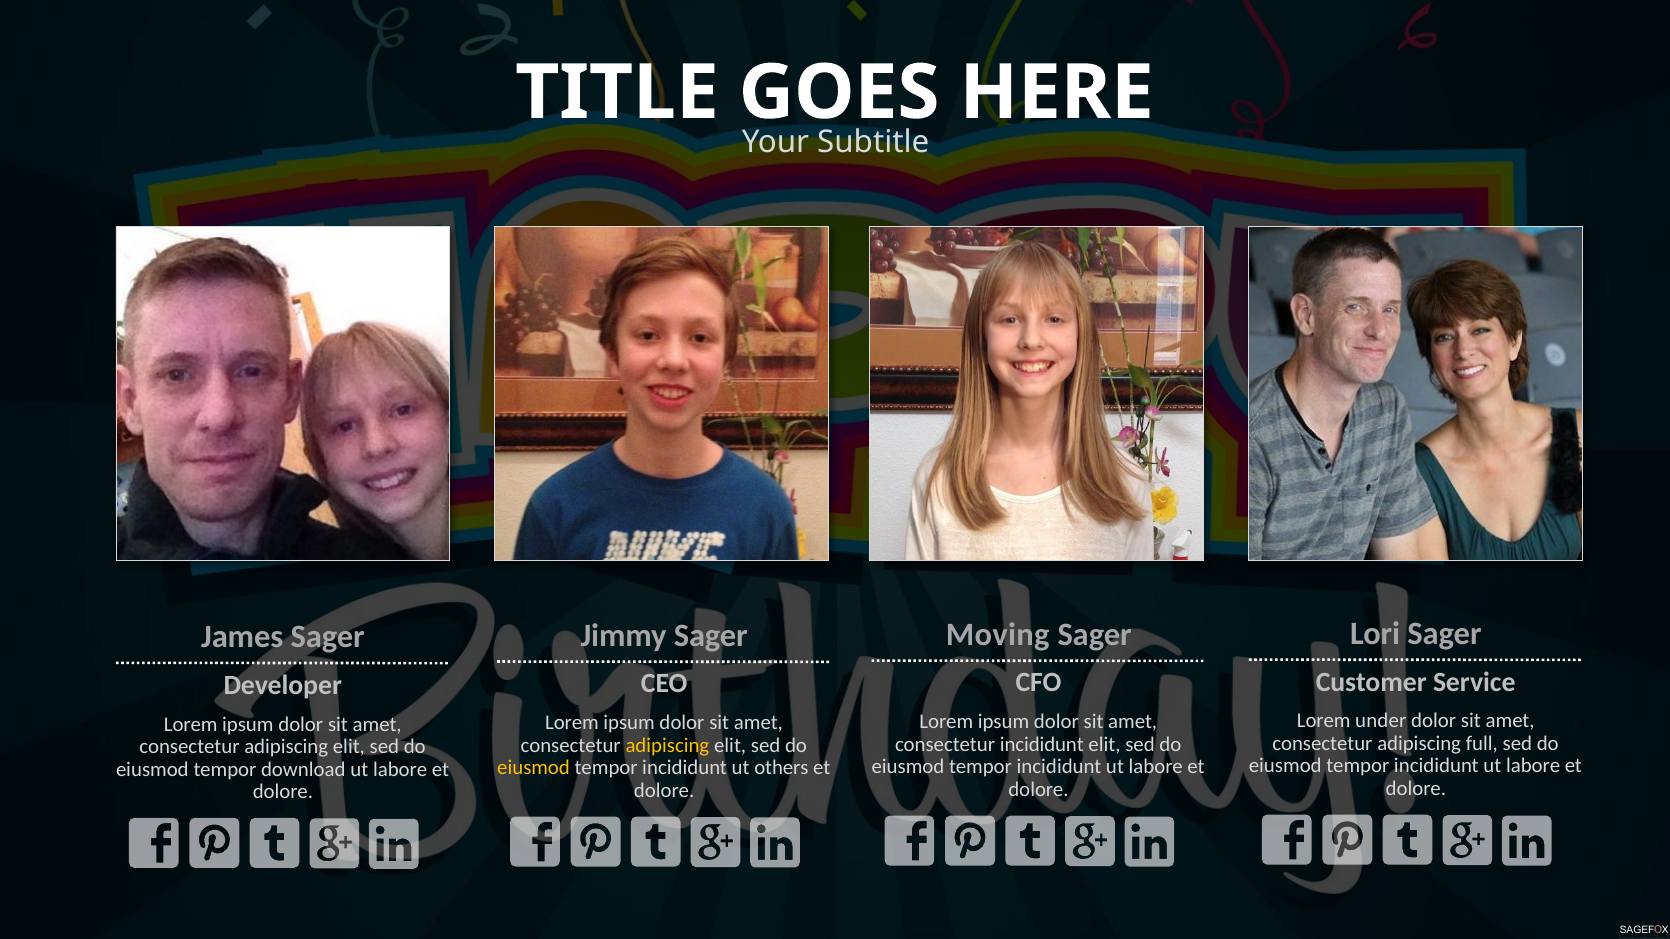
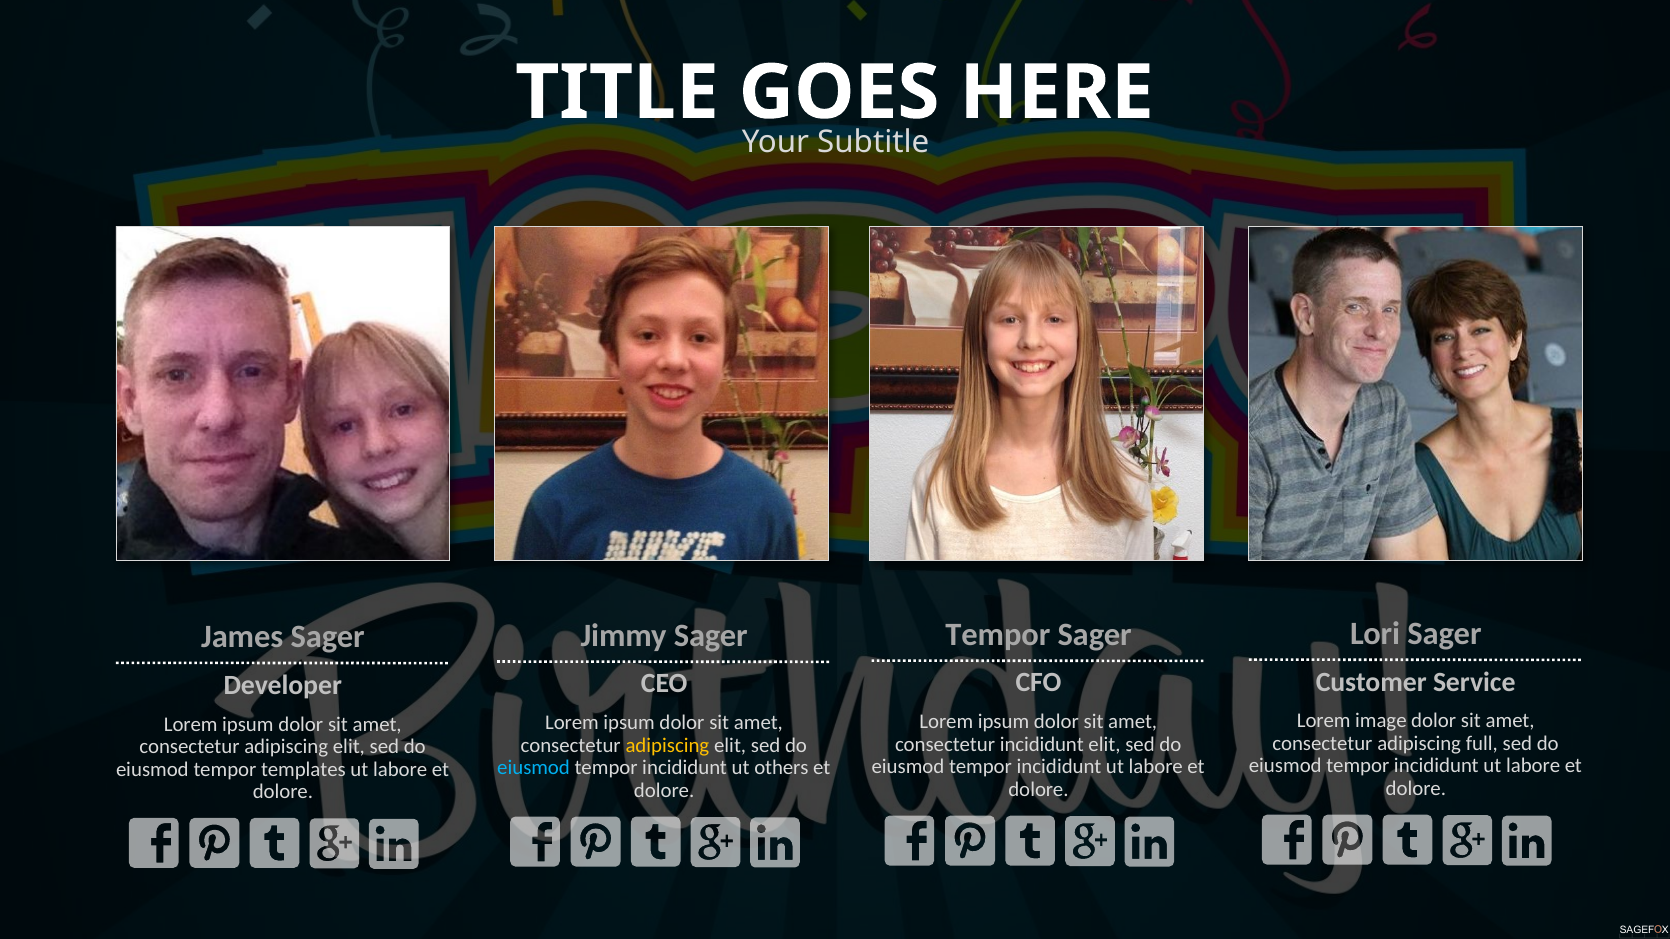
Moving at (998, 635): Moving -> Tempor
under: under -> image
eiusmod at (534, 768) colour: yellow -> light blue
download: download -> templates
